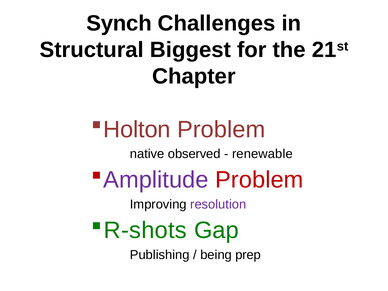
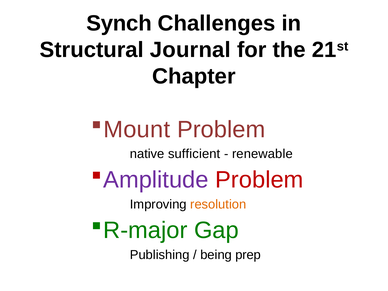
Biggest: Biggest -> Journal
Holton: Holton -> Mount
observed: observed -> sufficient
resolution colour: purple -> orange
R-shots: R-shots -> R-major
